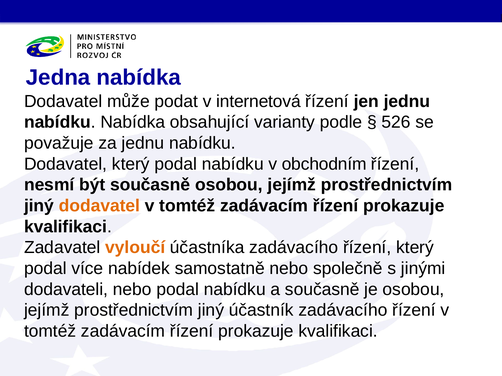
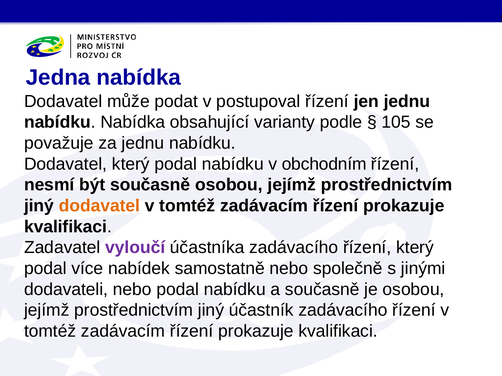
internetová: internetová -> postupoval
526: 526 -> 105
vyloučí colour: orange -> purple
